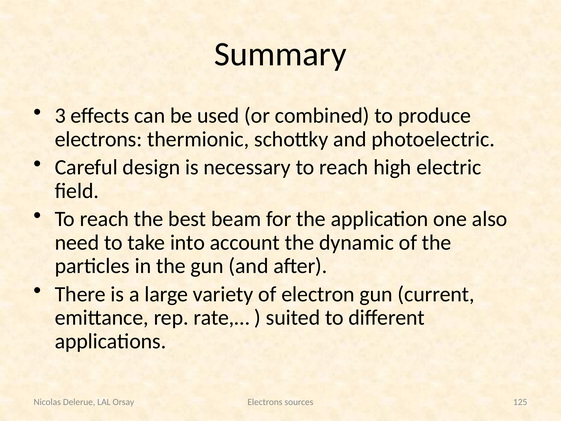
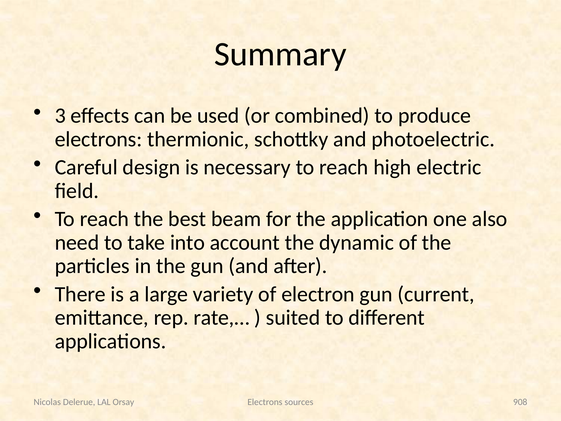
125: 125 -> 908
